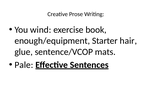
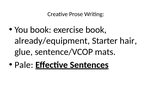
You wind: wind -> book
enough/equipment: enough/equipment -> already/equipment
